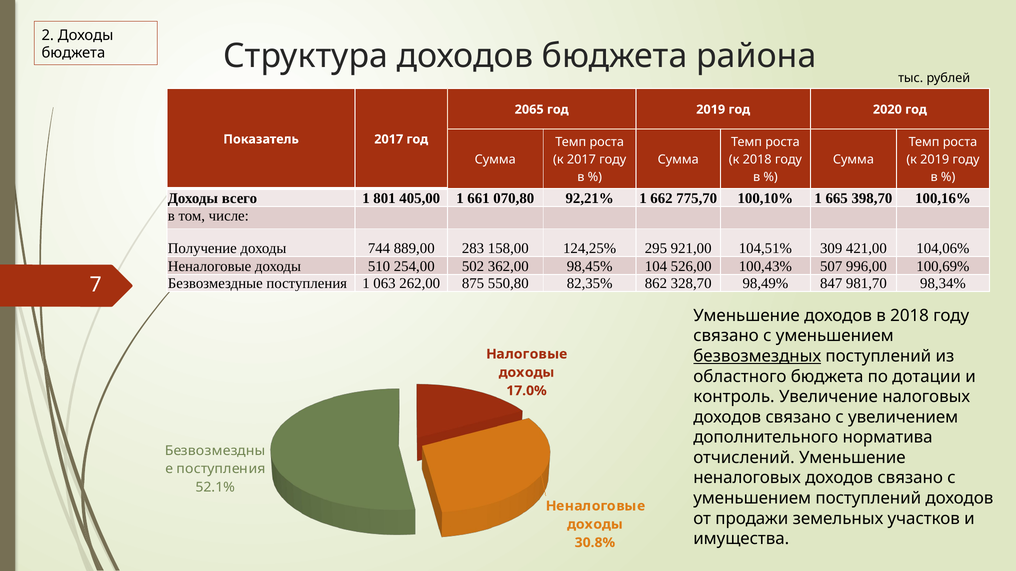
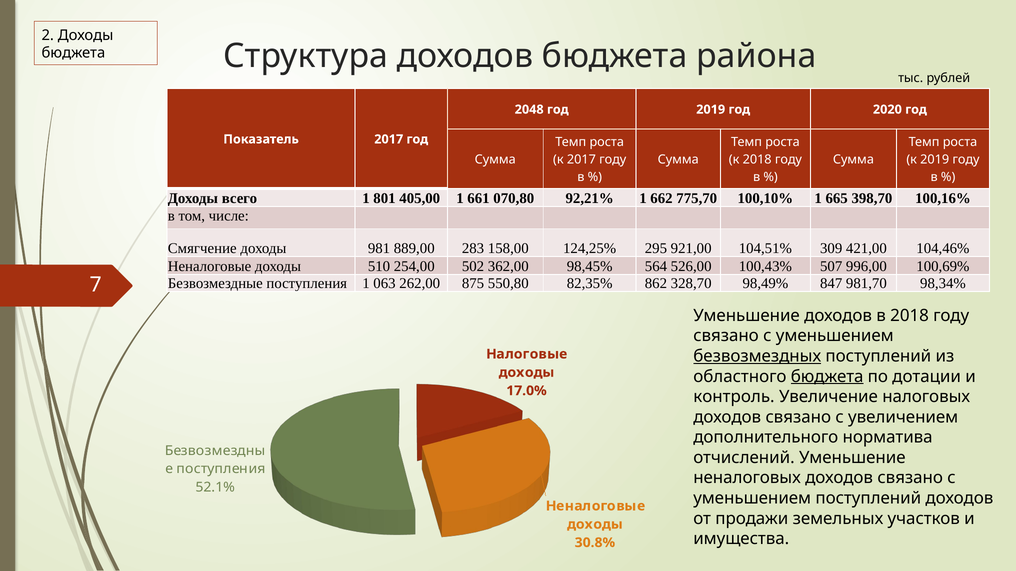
2065: 2065 -> 2048
Получение: Получение -> Смягчение
744: 744 -> 981
104,06%: 104,06% -> 104,46%
104: 104 -> 564
бюджета at (827, 377) underline: none -> present
